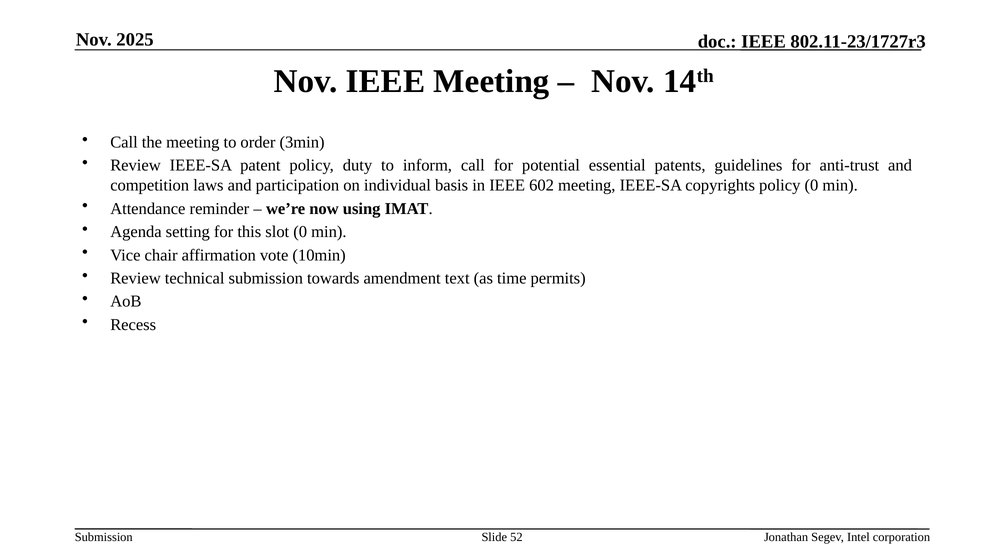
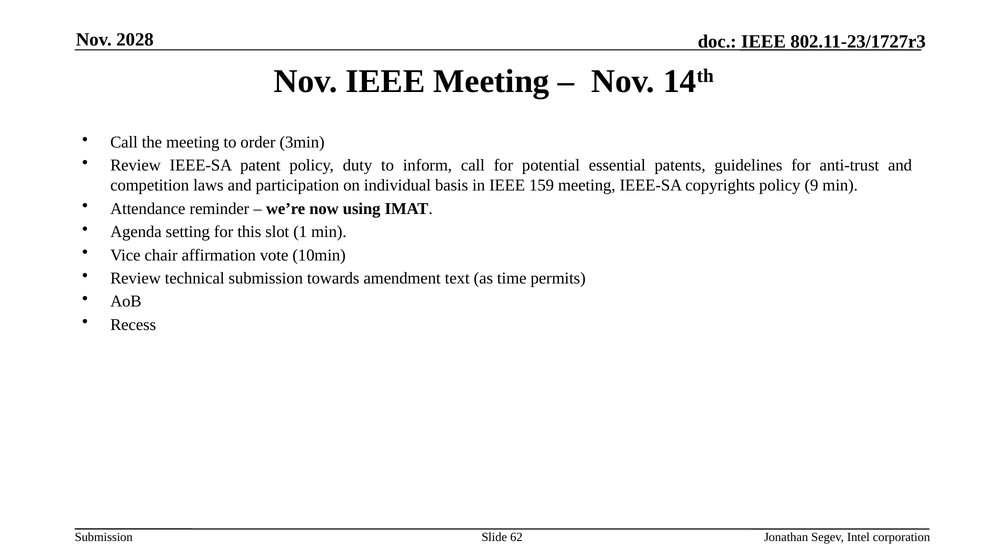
2025: 2025 -> 2028
602: 602 -> 159
policy 0: 0 -> 9
slot 0: 0 -> 1
52: 52 -> 62
